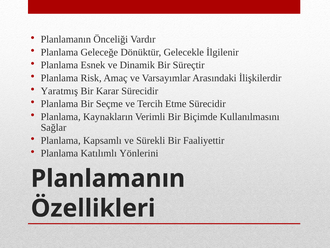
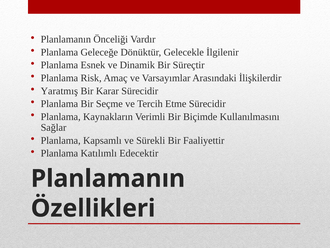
Yönlerini: Yönlerini -> Edecektir
